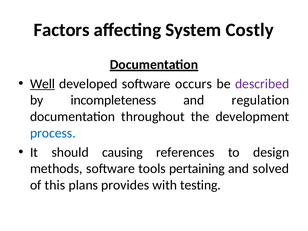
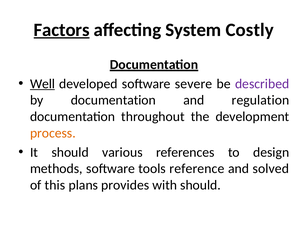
Factors underline: none -> present
occurs: occurs -> severe
by incompleteness: incompleteness -> documentation
process colour: blue -> orange
causing: causing -> various
pertaining: pertaining -> reference
with testing: testing -> should
